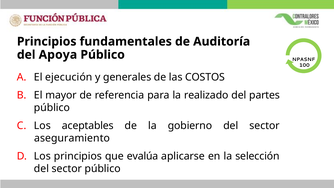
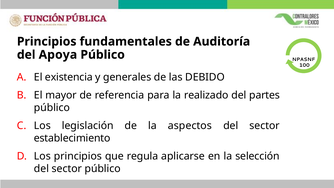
ejecución: ejecución -> existencia
COSTOS: COSTOS -> DEBIDO
aceptables: aceptables -> legislación
gobierno: gobierno -> aspectos
aseguramiento: aseguramiento -> establecimiento
evalúa: evalúa -> regula
